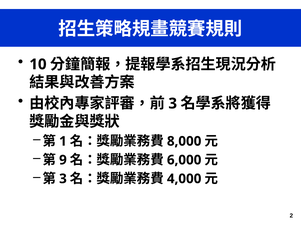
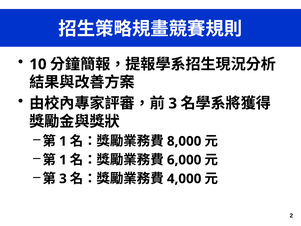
9 at (63, 160): 9 -> 1
